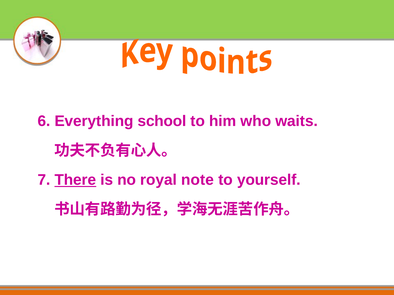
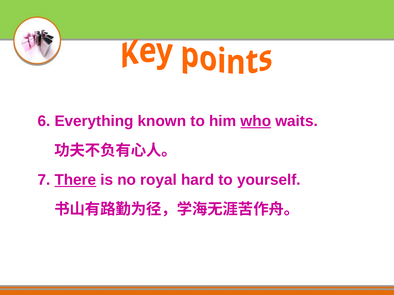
school: school -> known
who underline: none -> present
note: note -> hard
